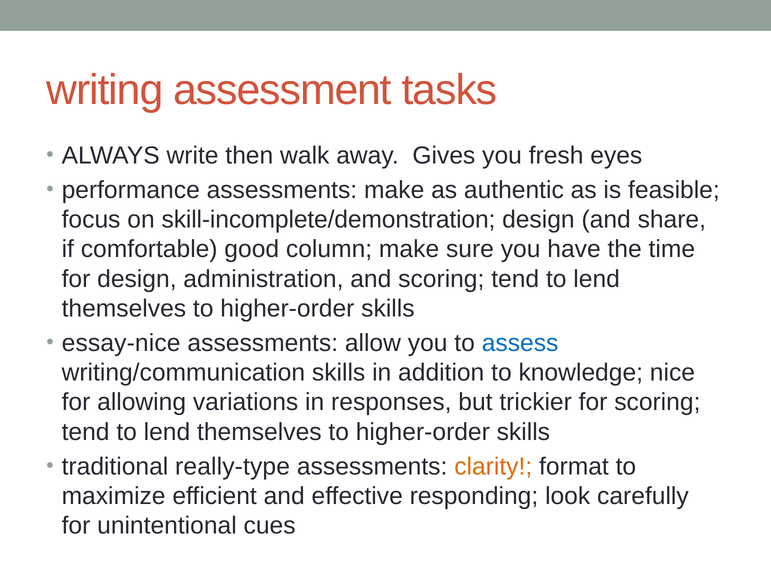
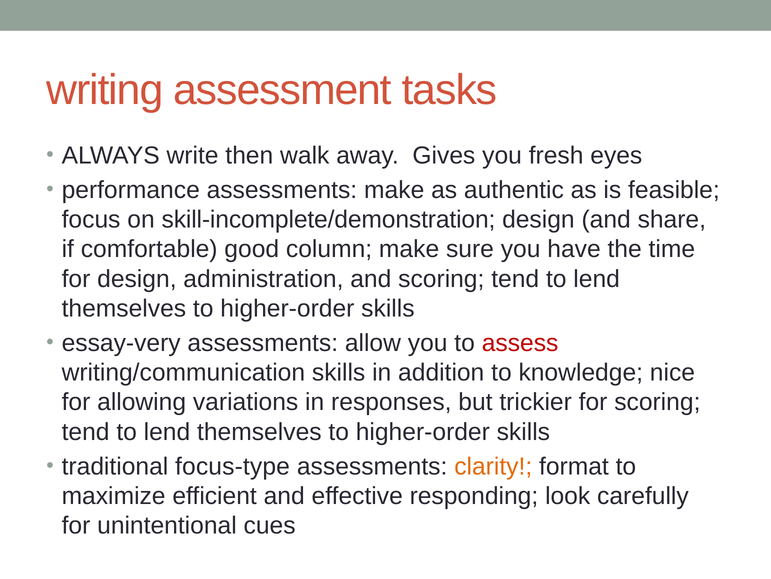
essay-nice: essay-nice -> essay-very
assess colour: blue -> red
really-type: really-type -> focus-type
